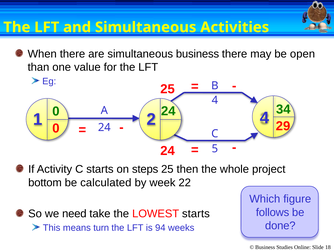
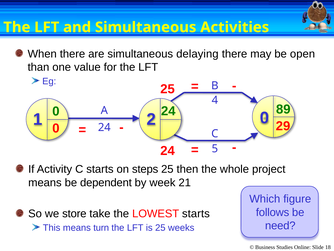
simultaneous business: business -> delaying
34: 34 -> 89
2 4: 4 -> 0
bottom at (45, 182): bottom -> means
calculated: calculated -> dependent
22: 22 -> 21
need: need -> store
done: done -> need
is 94: 94 -> 25
